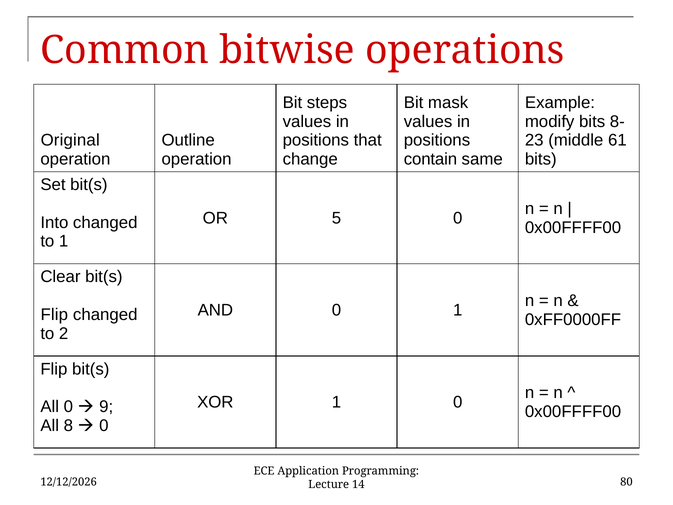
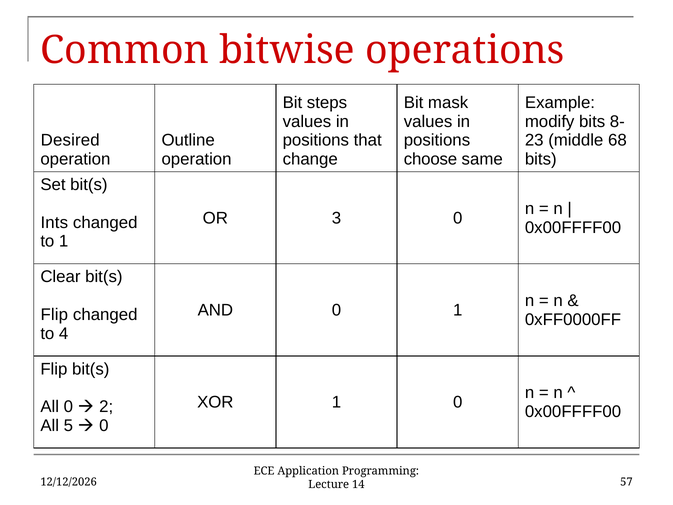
Original: Original -> Desired
61: 61 -> 68
contain: contain -> choose
5: 5 -> 3
Into: Into -> Ints
2: 2 -> 4
9: 9 -> 2
8: 8 -> 5
80: 80 -> 57
